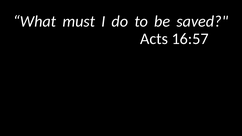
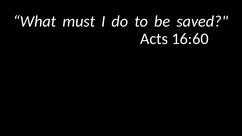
16:57: 16:57 -> 16:60
